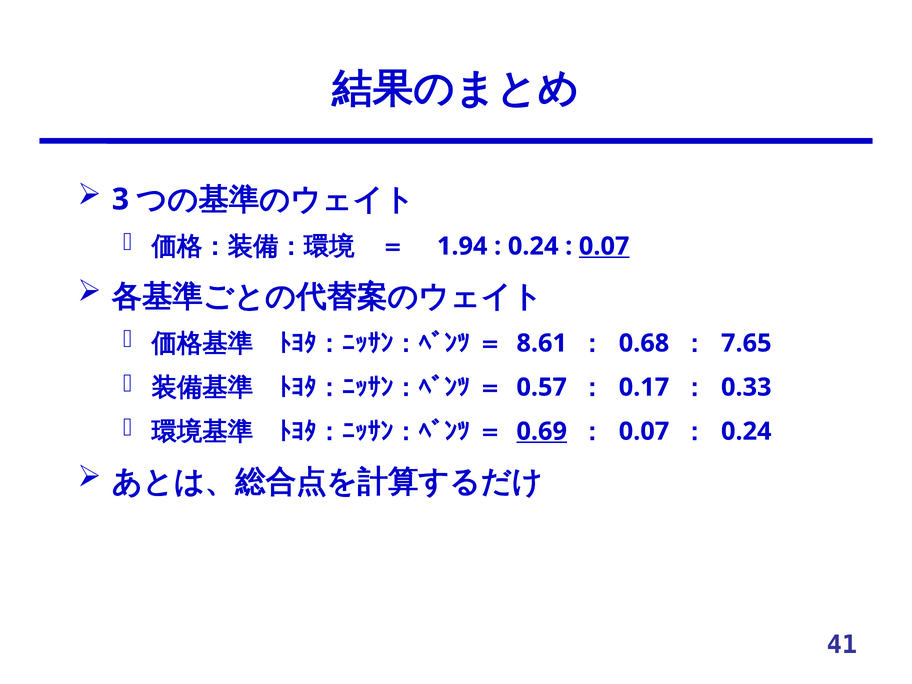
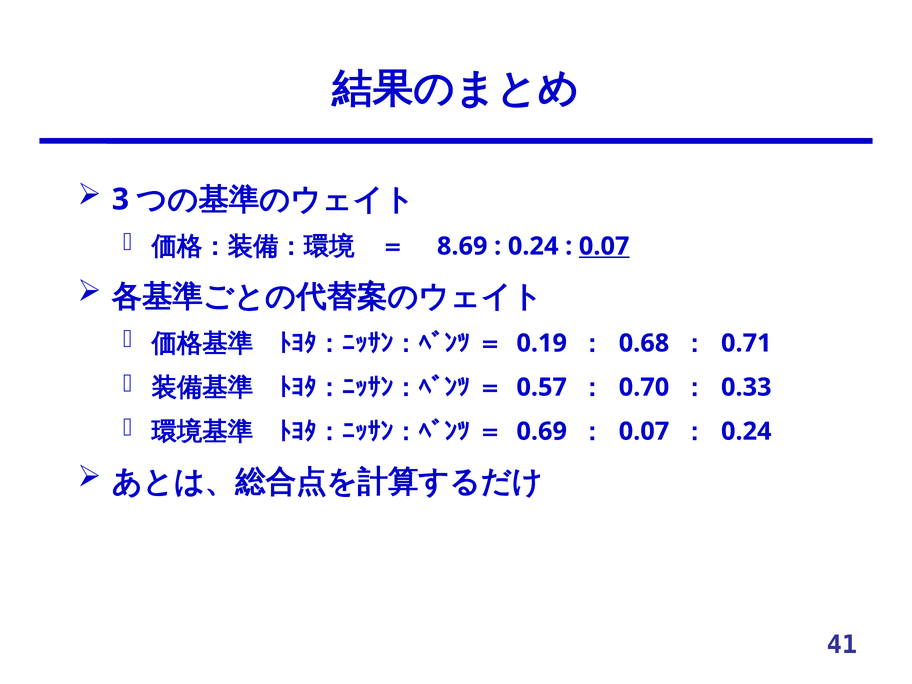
1.94: 1.94 -> 8.69
8.61: 8.61 -> 0.19
7.65: 7.65 -> 0.71
0.17: 0.17 -> 0.70
0.69 underline: present -> none
